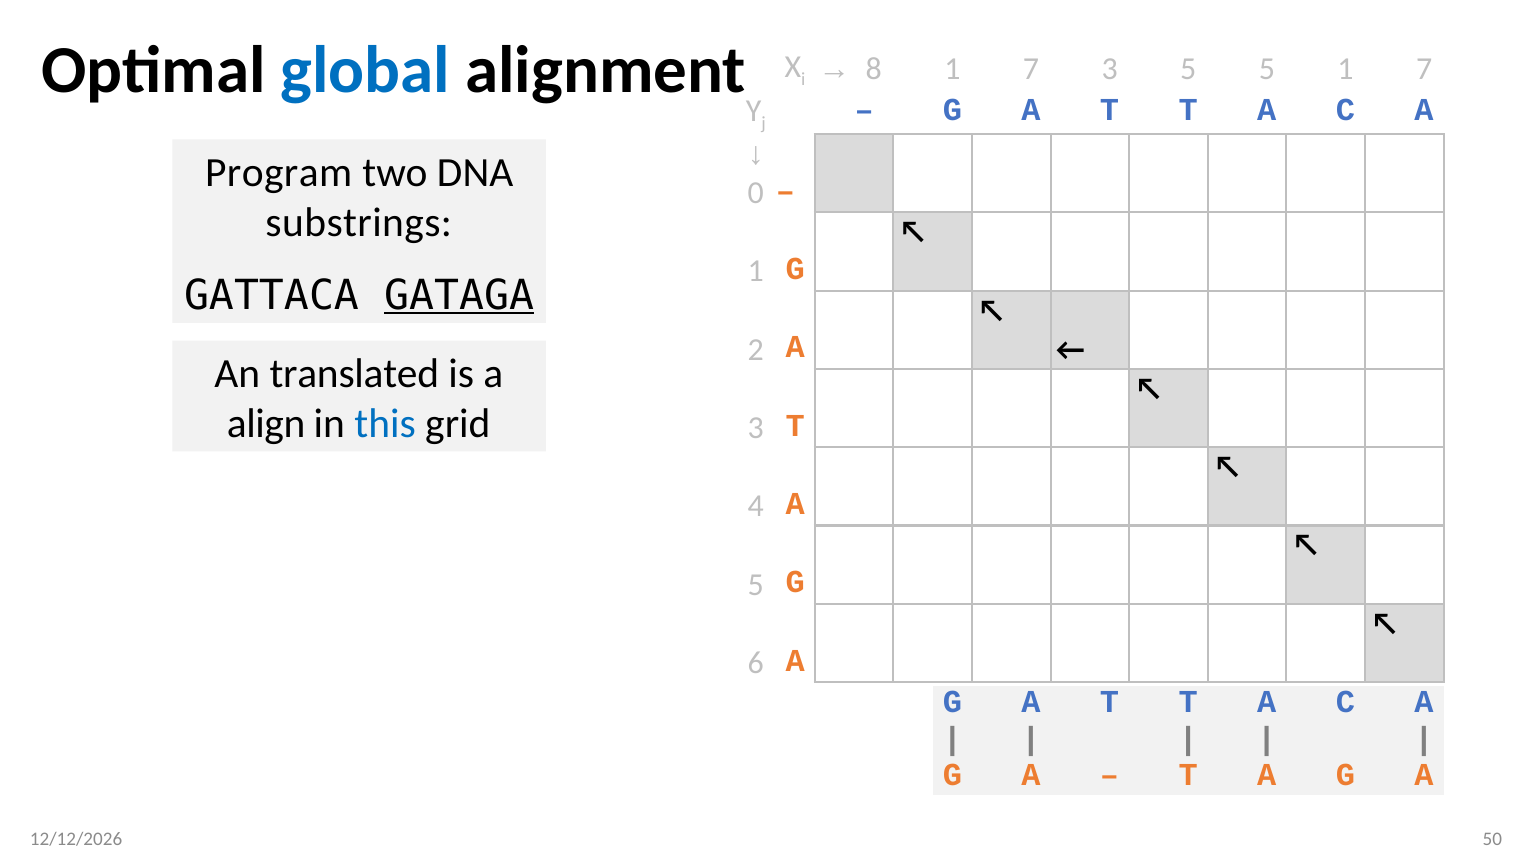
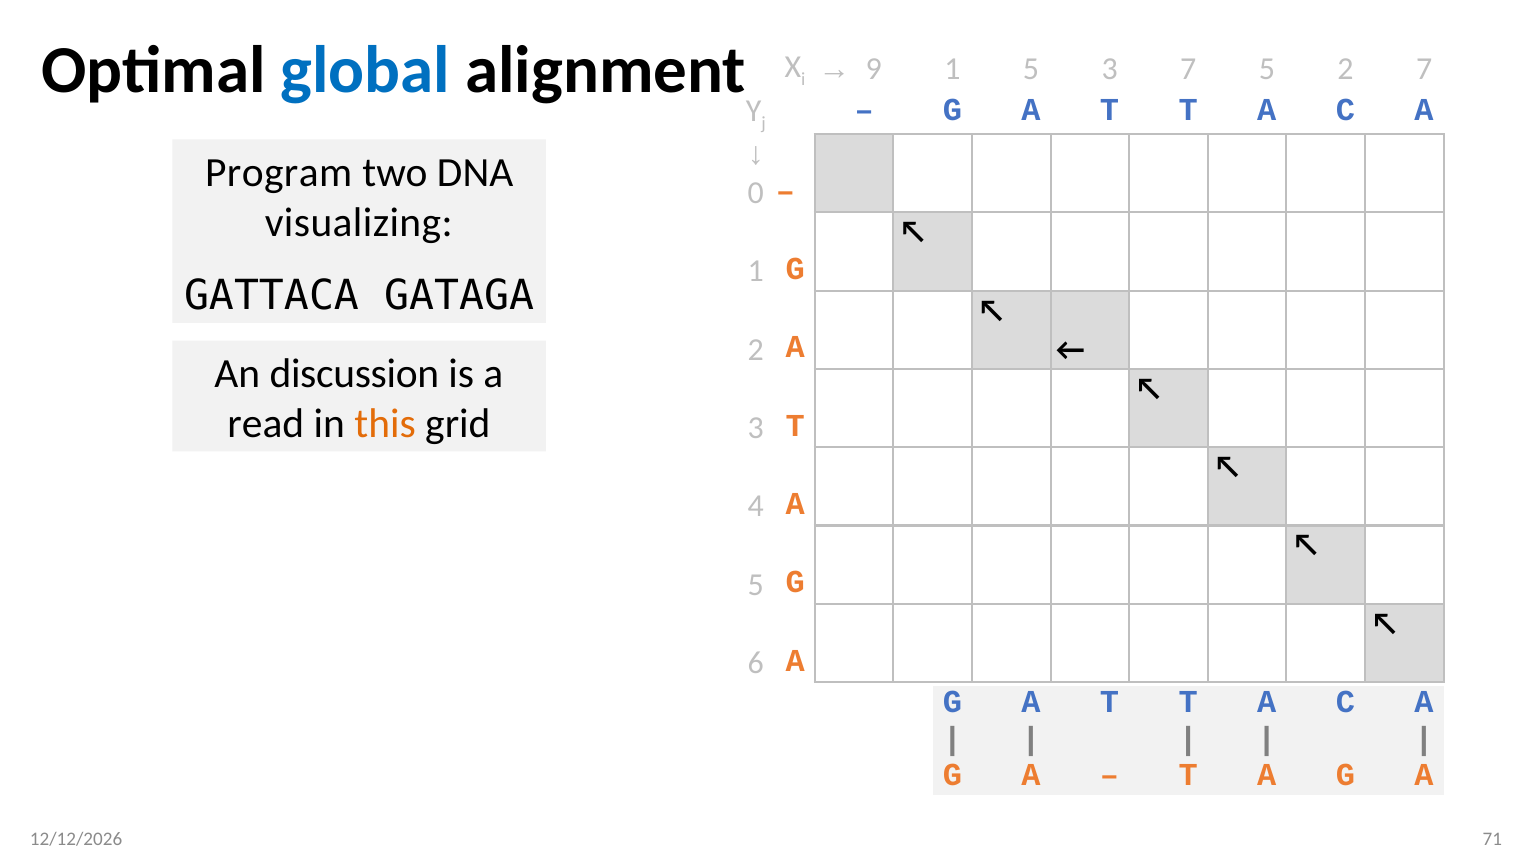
8: 8 -> 9
7 at (1031, 69): 7 -> 5
3 5: 5 -> 7
5 1: 1 -> 2
substrings: substrings -> visualizing
GATAGA underline: present -> none
translated: translated -> discussion
align: align -> read
this colour: blue -> orange
50: 50 -> 71
